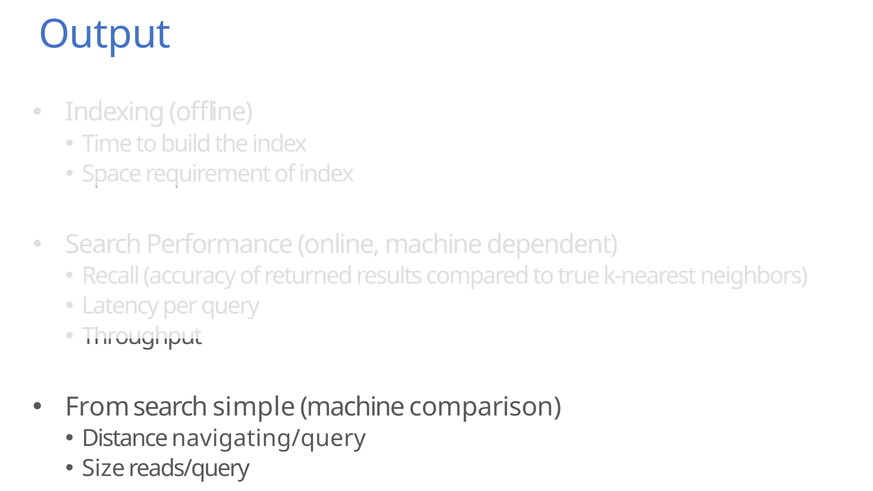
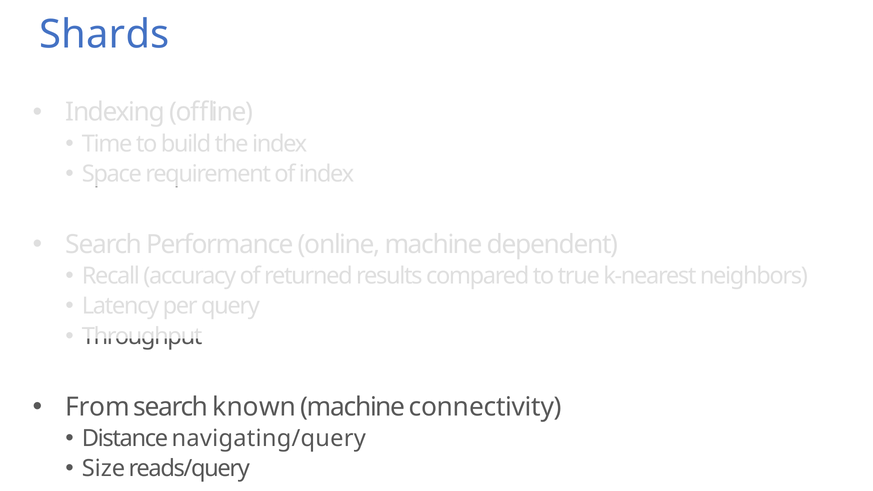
Output: Output -> Shards
simple: simple -> known
comparison: comparison -> connectivity
